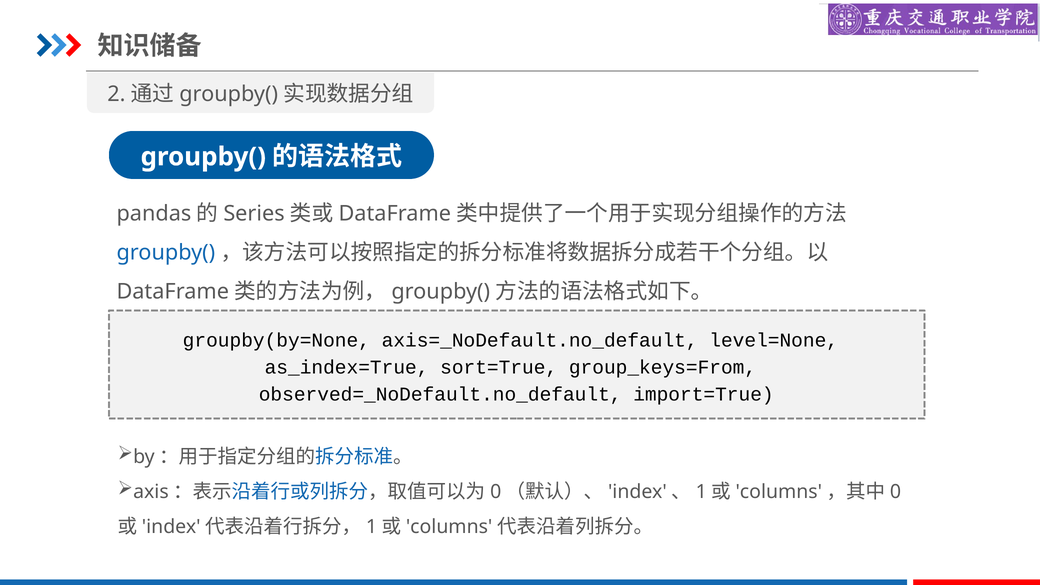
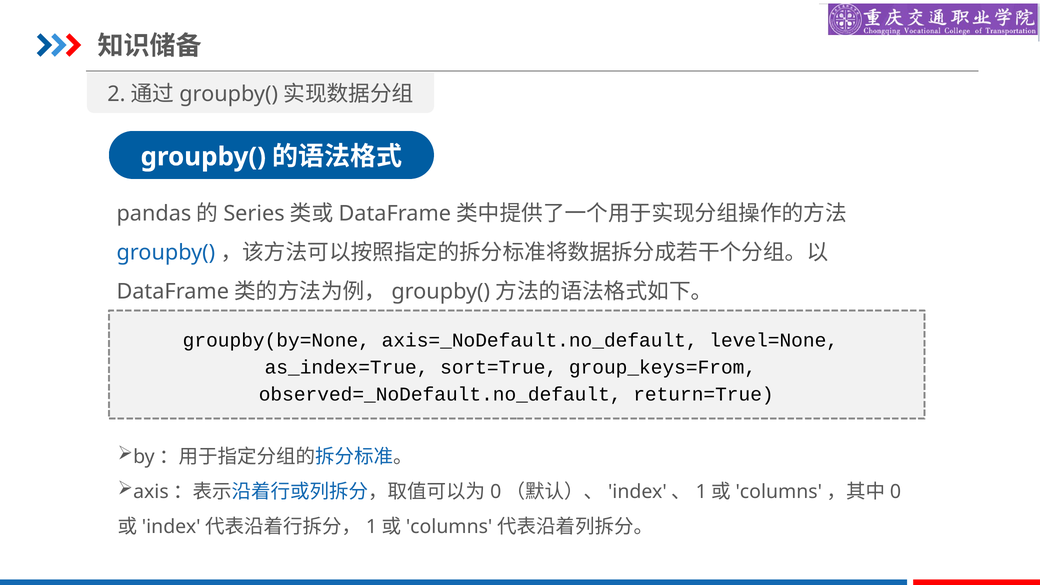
import=True: import=True -> return=True
